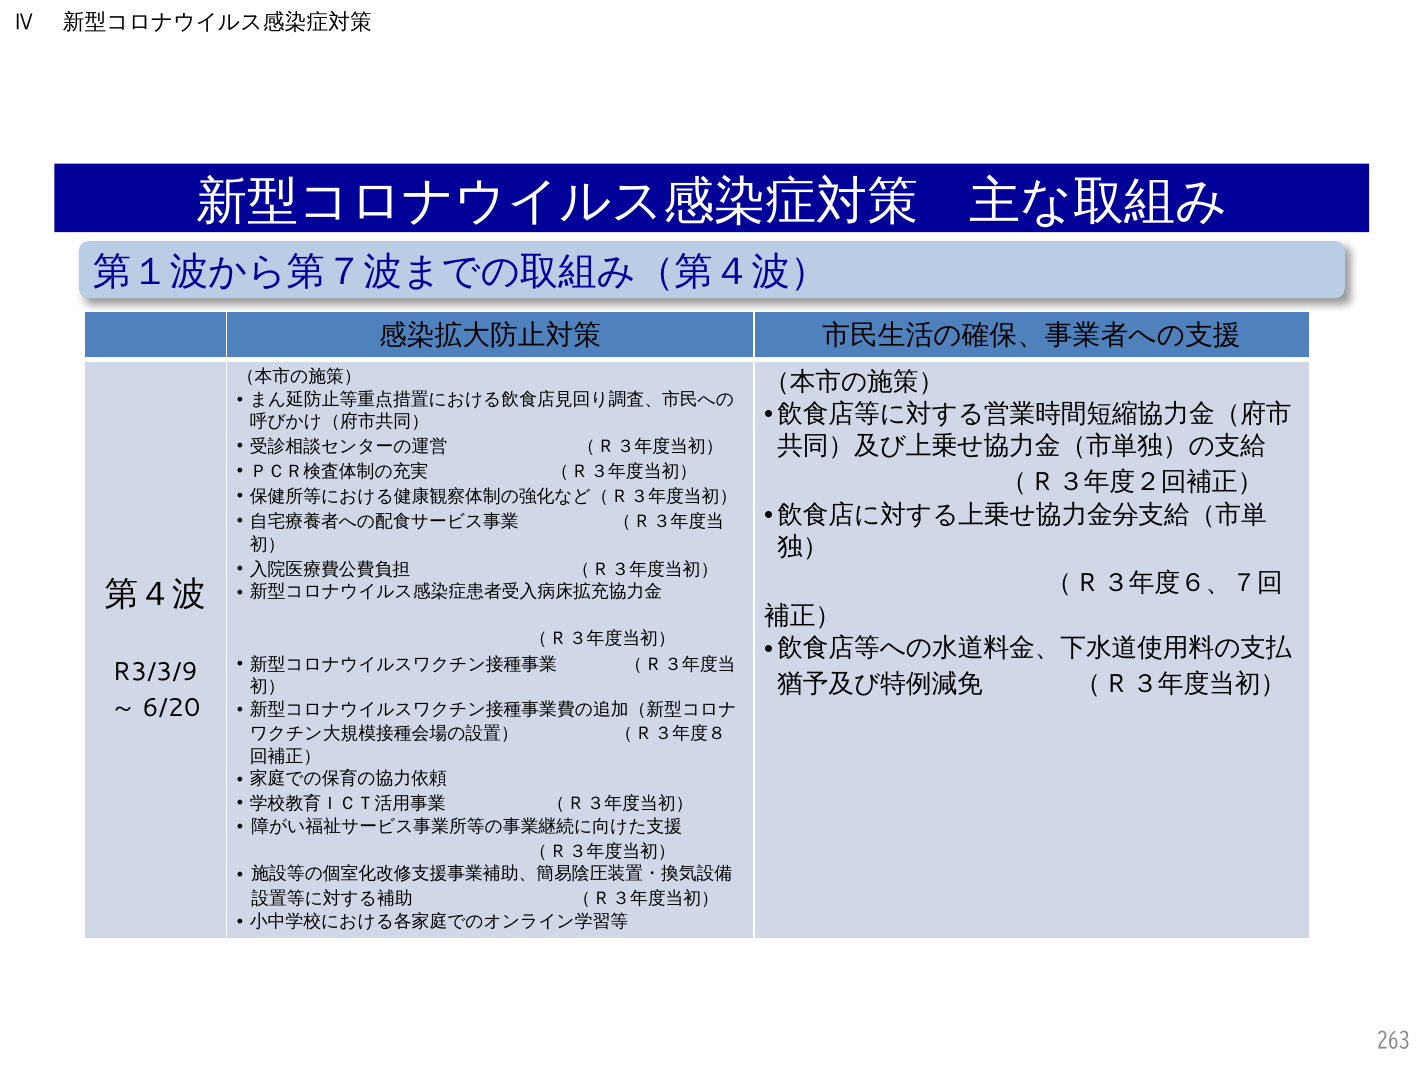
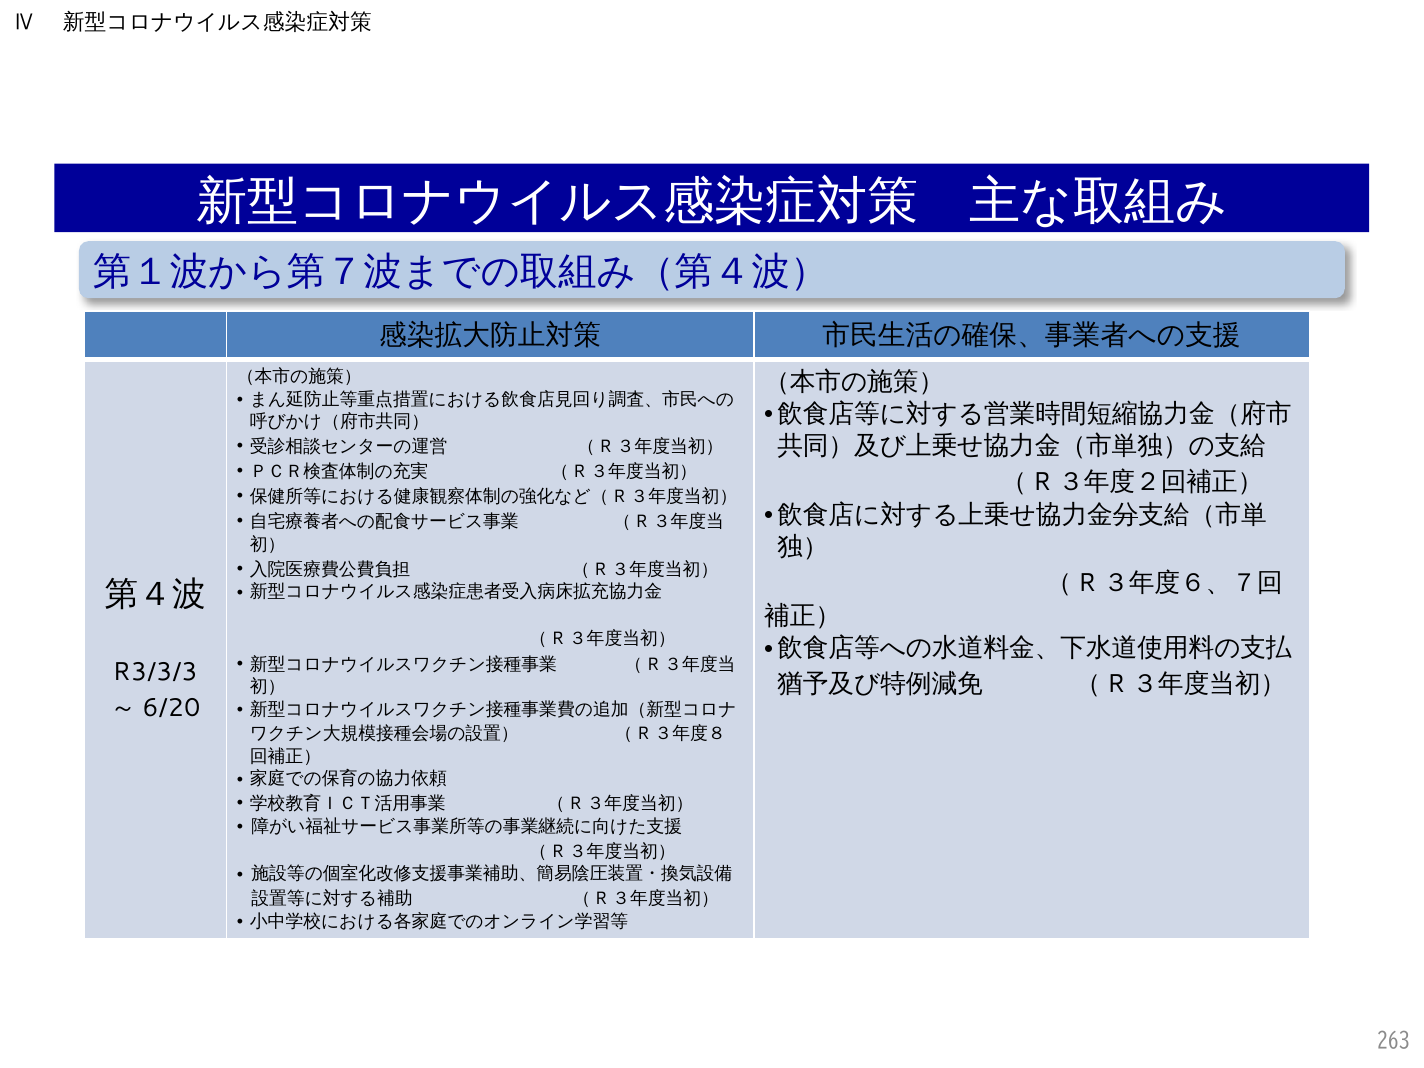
R3/3/9: R3/3/9 -> R3/3/3
